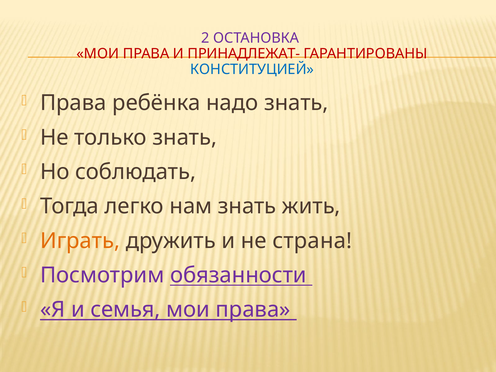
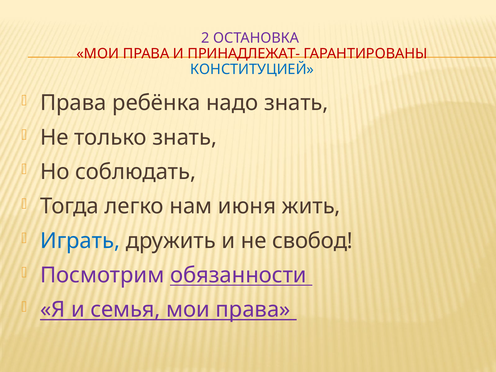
нам знать: знать -> июня
Играть colour: orange -> blue
страна: страна -> свобод
